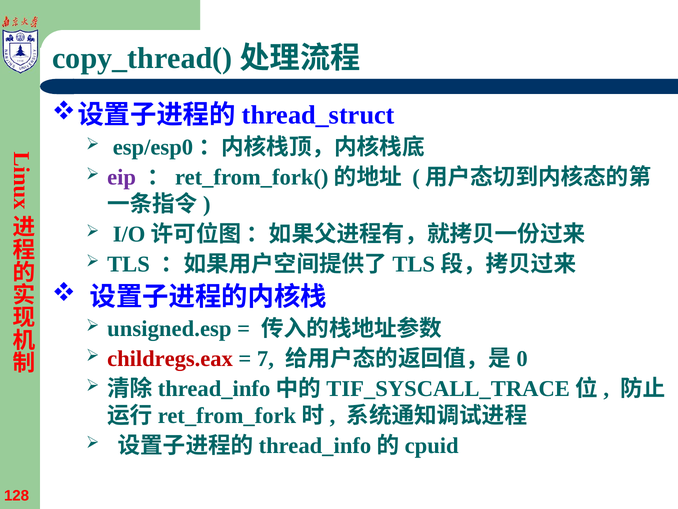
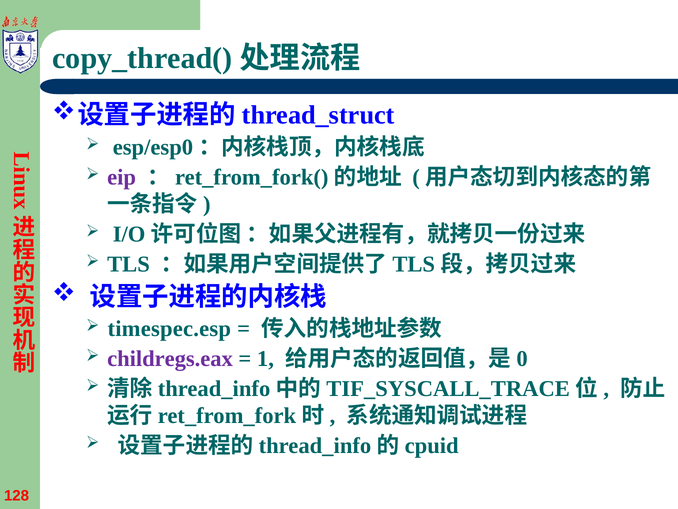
unsigned.esp: unsigned.esp -> timespec.esp
childregs.eax colour: red -> purple
7: 7 -> 1
